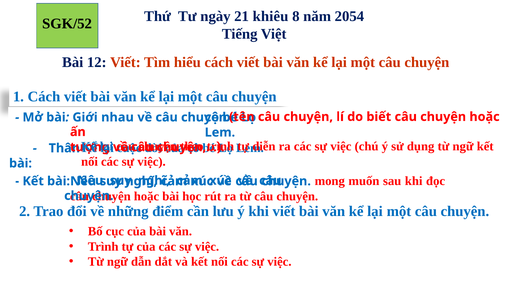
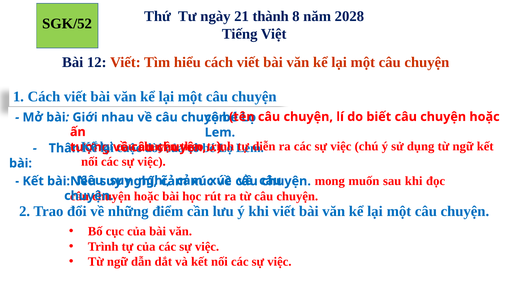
khiêu: khiêu -> thành
2054: 2054 -> 2028
